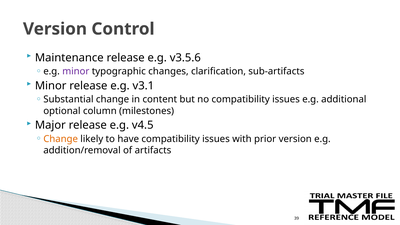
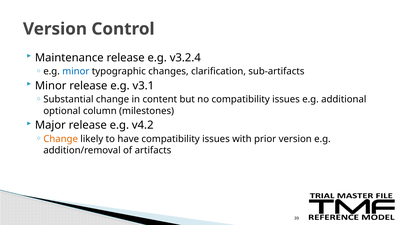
v3.5.6: v3.5.6 -> v3.2.4
minor at (76, 71) colour: purple -> blue
v4.5: v4.5 -> v4.2
